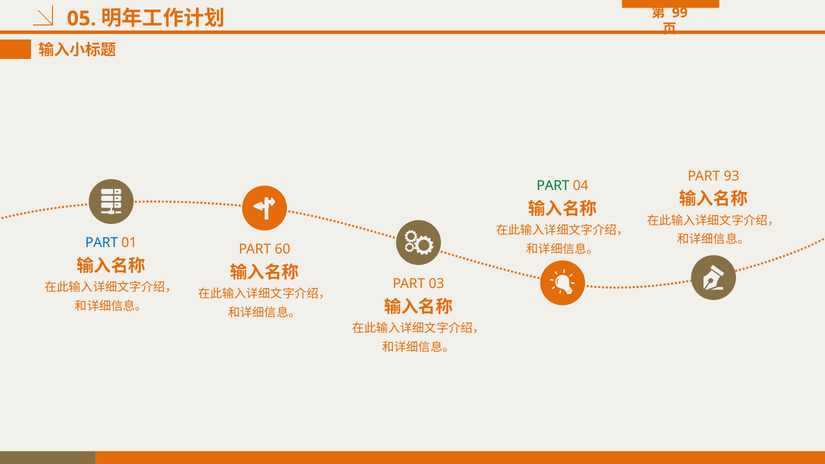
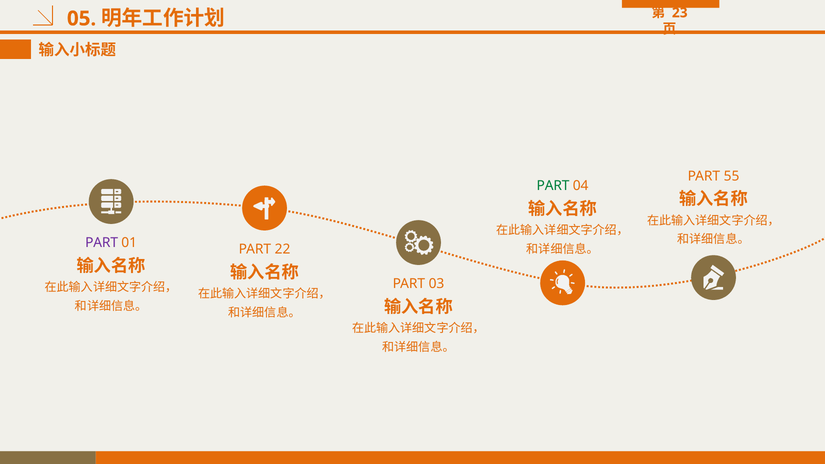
99: 99 -> 23
93: 93 -> 55
PART at (102, 243) colour: blue -> purple
60: 60 -> 22
